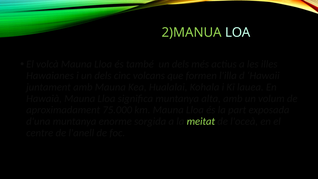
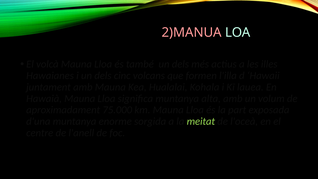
2)MANUA colour: light green -> pink
